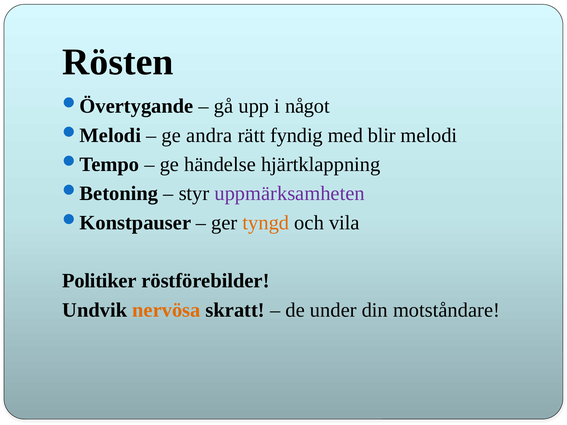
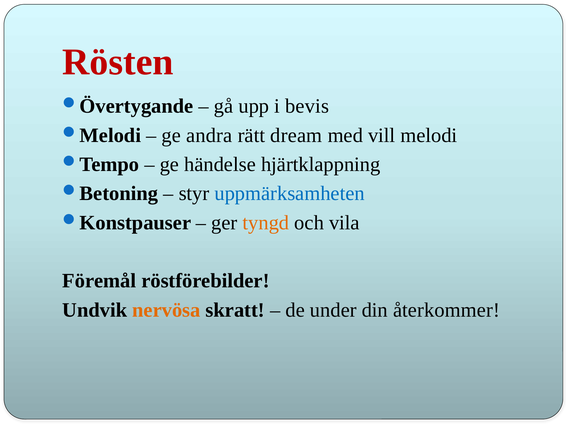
Rösten colour: black -> red
något: något -> bevis
fyndig: fyndig -> dream
blir: blir -> vill
uppmärksamheten colour: purple -> blue
Politiker: Politiker -> Föremål
motståndare: motståndare -> återkommer
